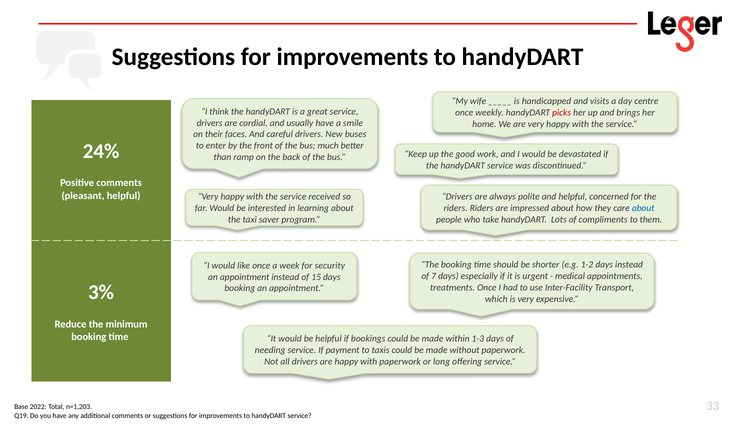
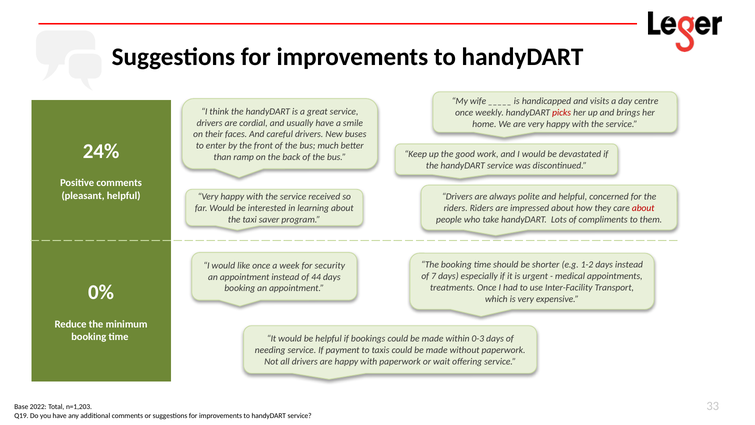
about at (643, 208) colour: blue -> red
15: 15 -> 44
3%: 3% -> 0%
1-3: 1-3 -> 0-3
long: long -> wait
